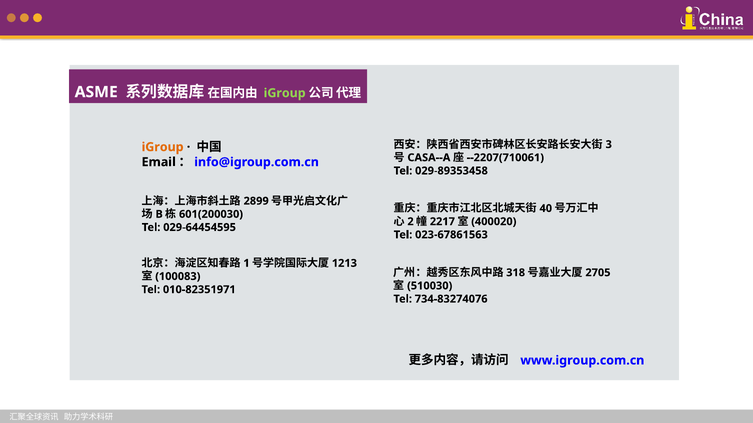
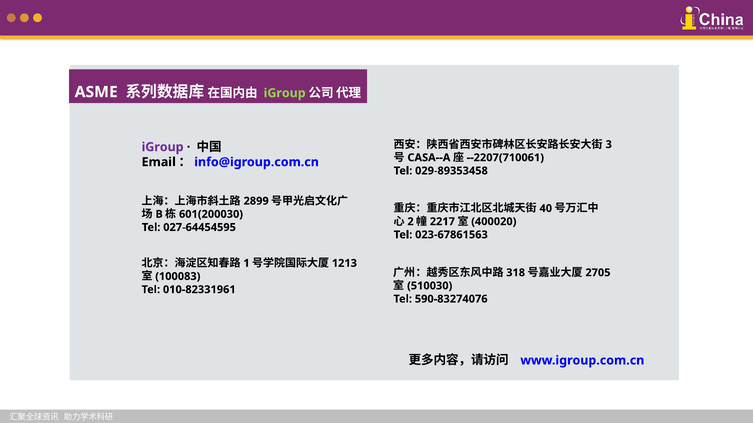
iGroup at (163, 147) colour: orange -> purple
029-64454595: 029-64454595 -> 027-64454595
010-82351971: 010-82351971 -> 010-82331961
734-83274076: 734-83274076 -> 590-83274076
